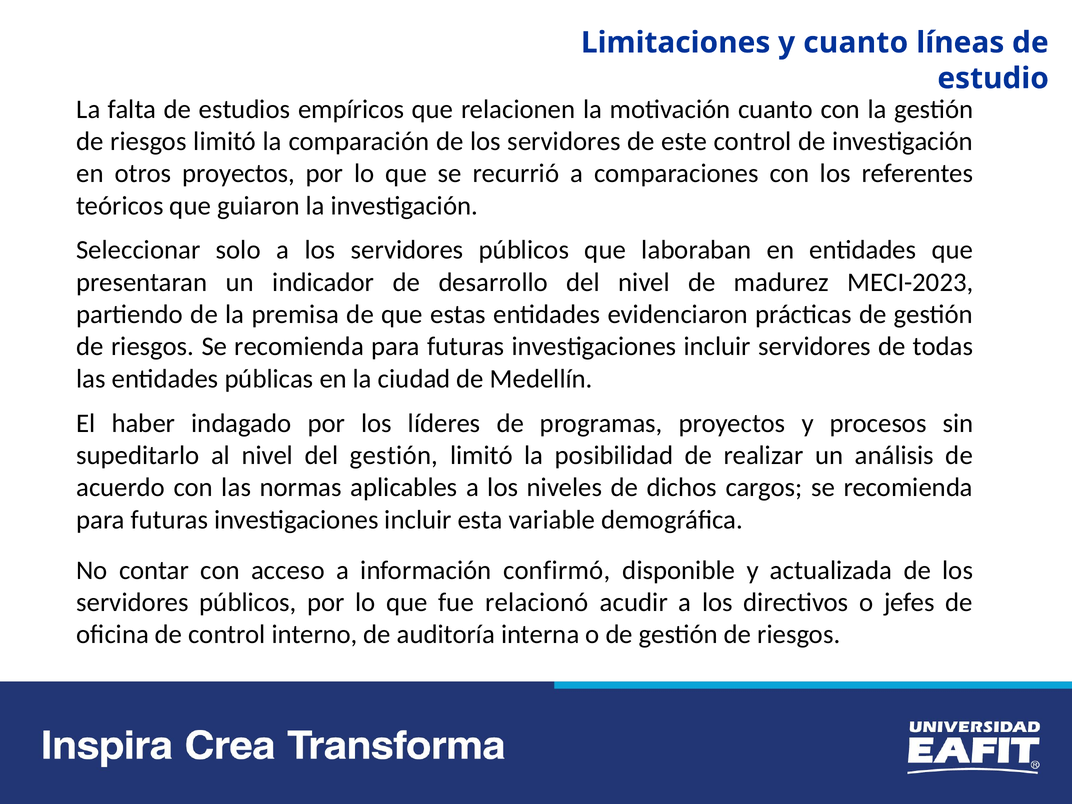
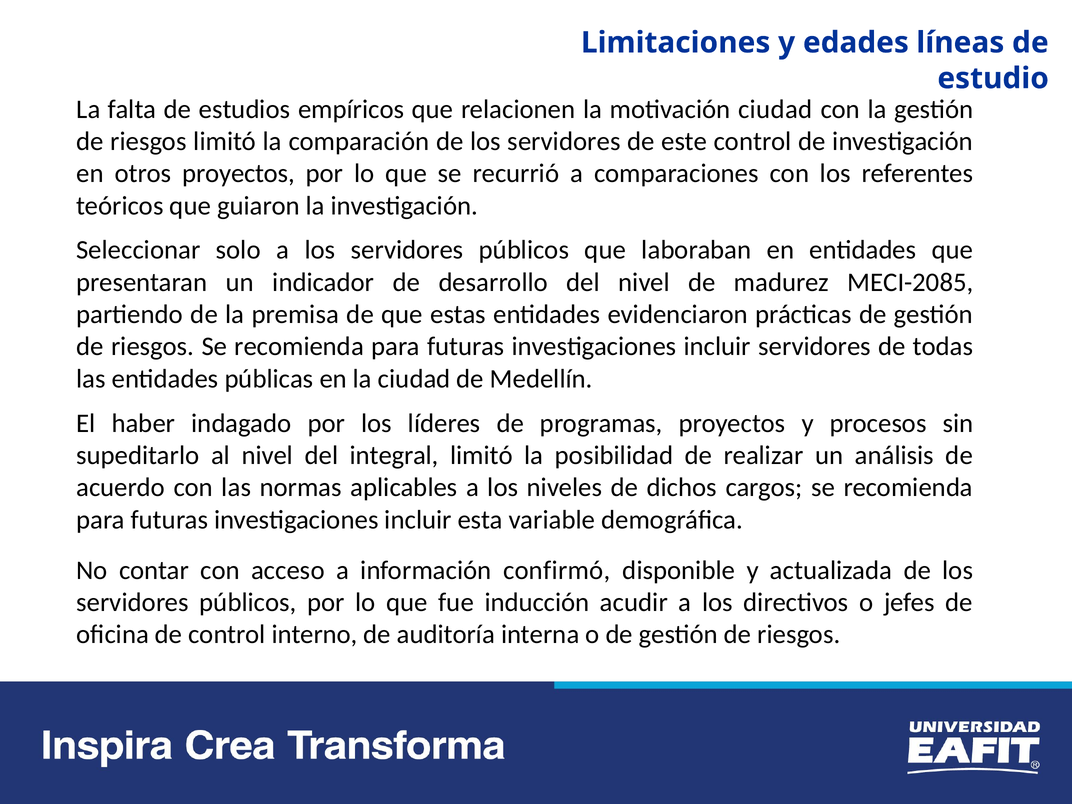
y cuanto: cuanto -> edades
motivación cuanto: cuanto -> ciudad
MECI-2023: MECI-2023 -> MECI-2085
del gestión: gestión -> integral
relacionó: relacionó -> inducción
